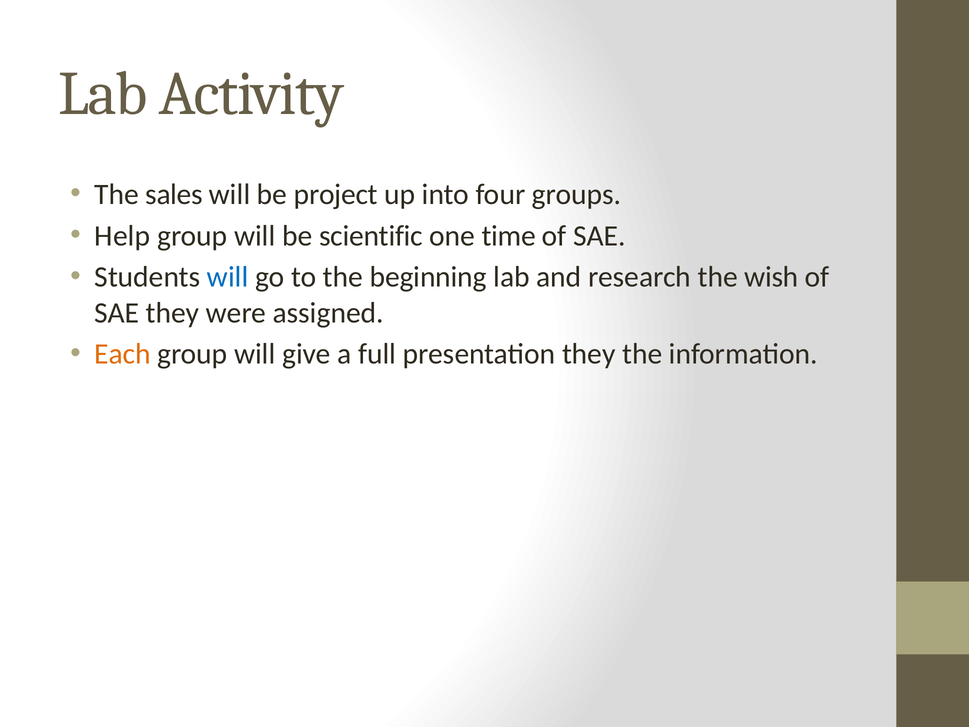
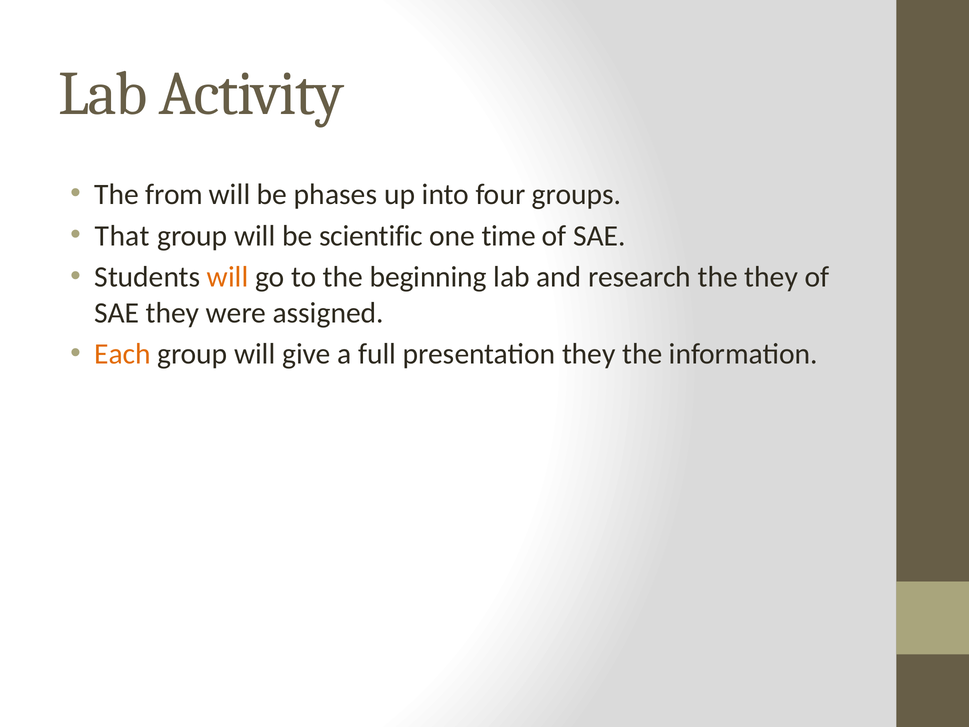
sales: sales -> from
project: project -> phases
Help: Help -> That
will at (228, 277) colour: blue -> orange
the wish: wish -> they
